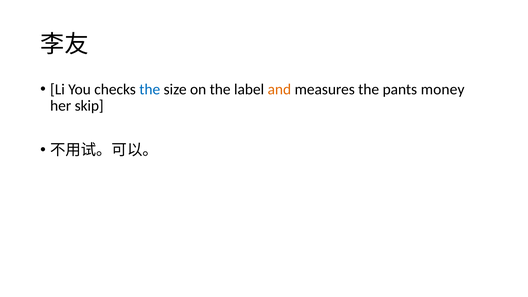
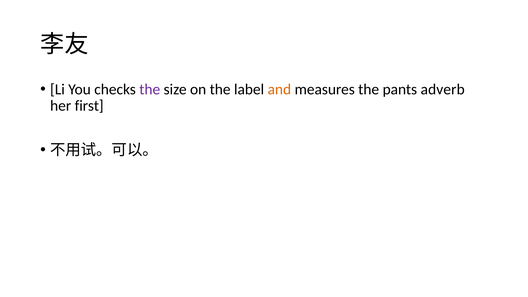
the at (150, 89) colour: blue -> purple
money: money -> adverb
skip: skip -> first
